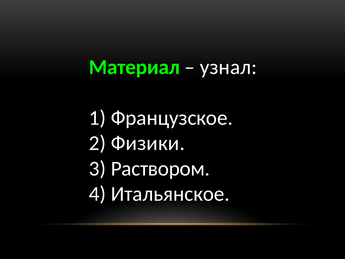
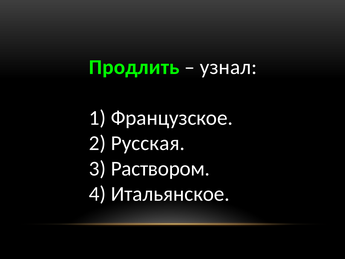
Материал: Материал -> Продлить
Физики: Физики -> Русская
